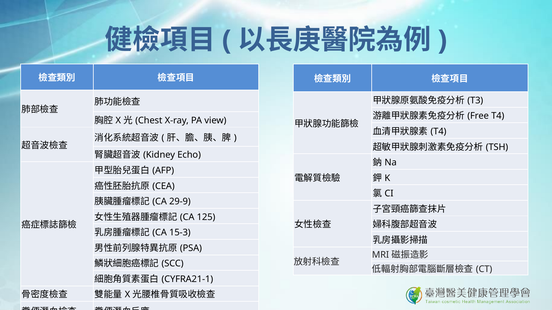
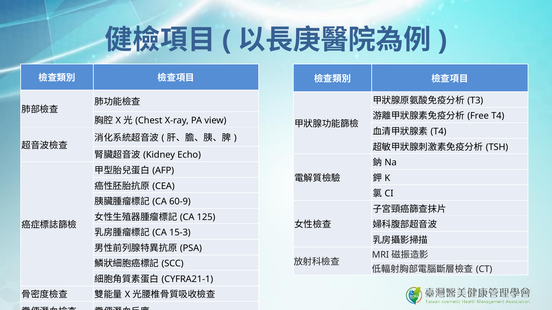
29-9: 29-9 -> 60-9
